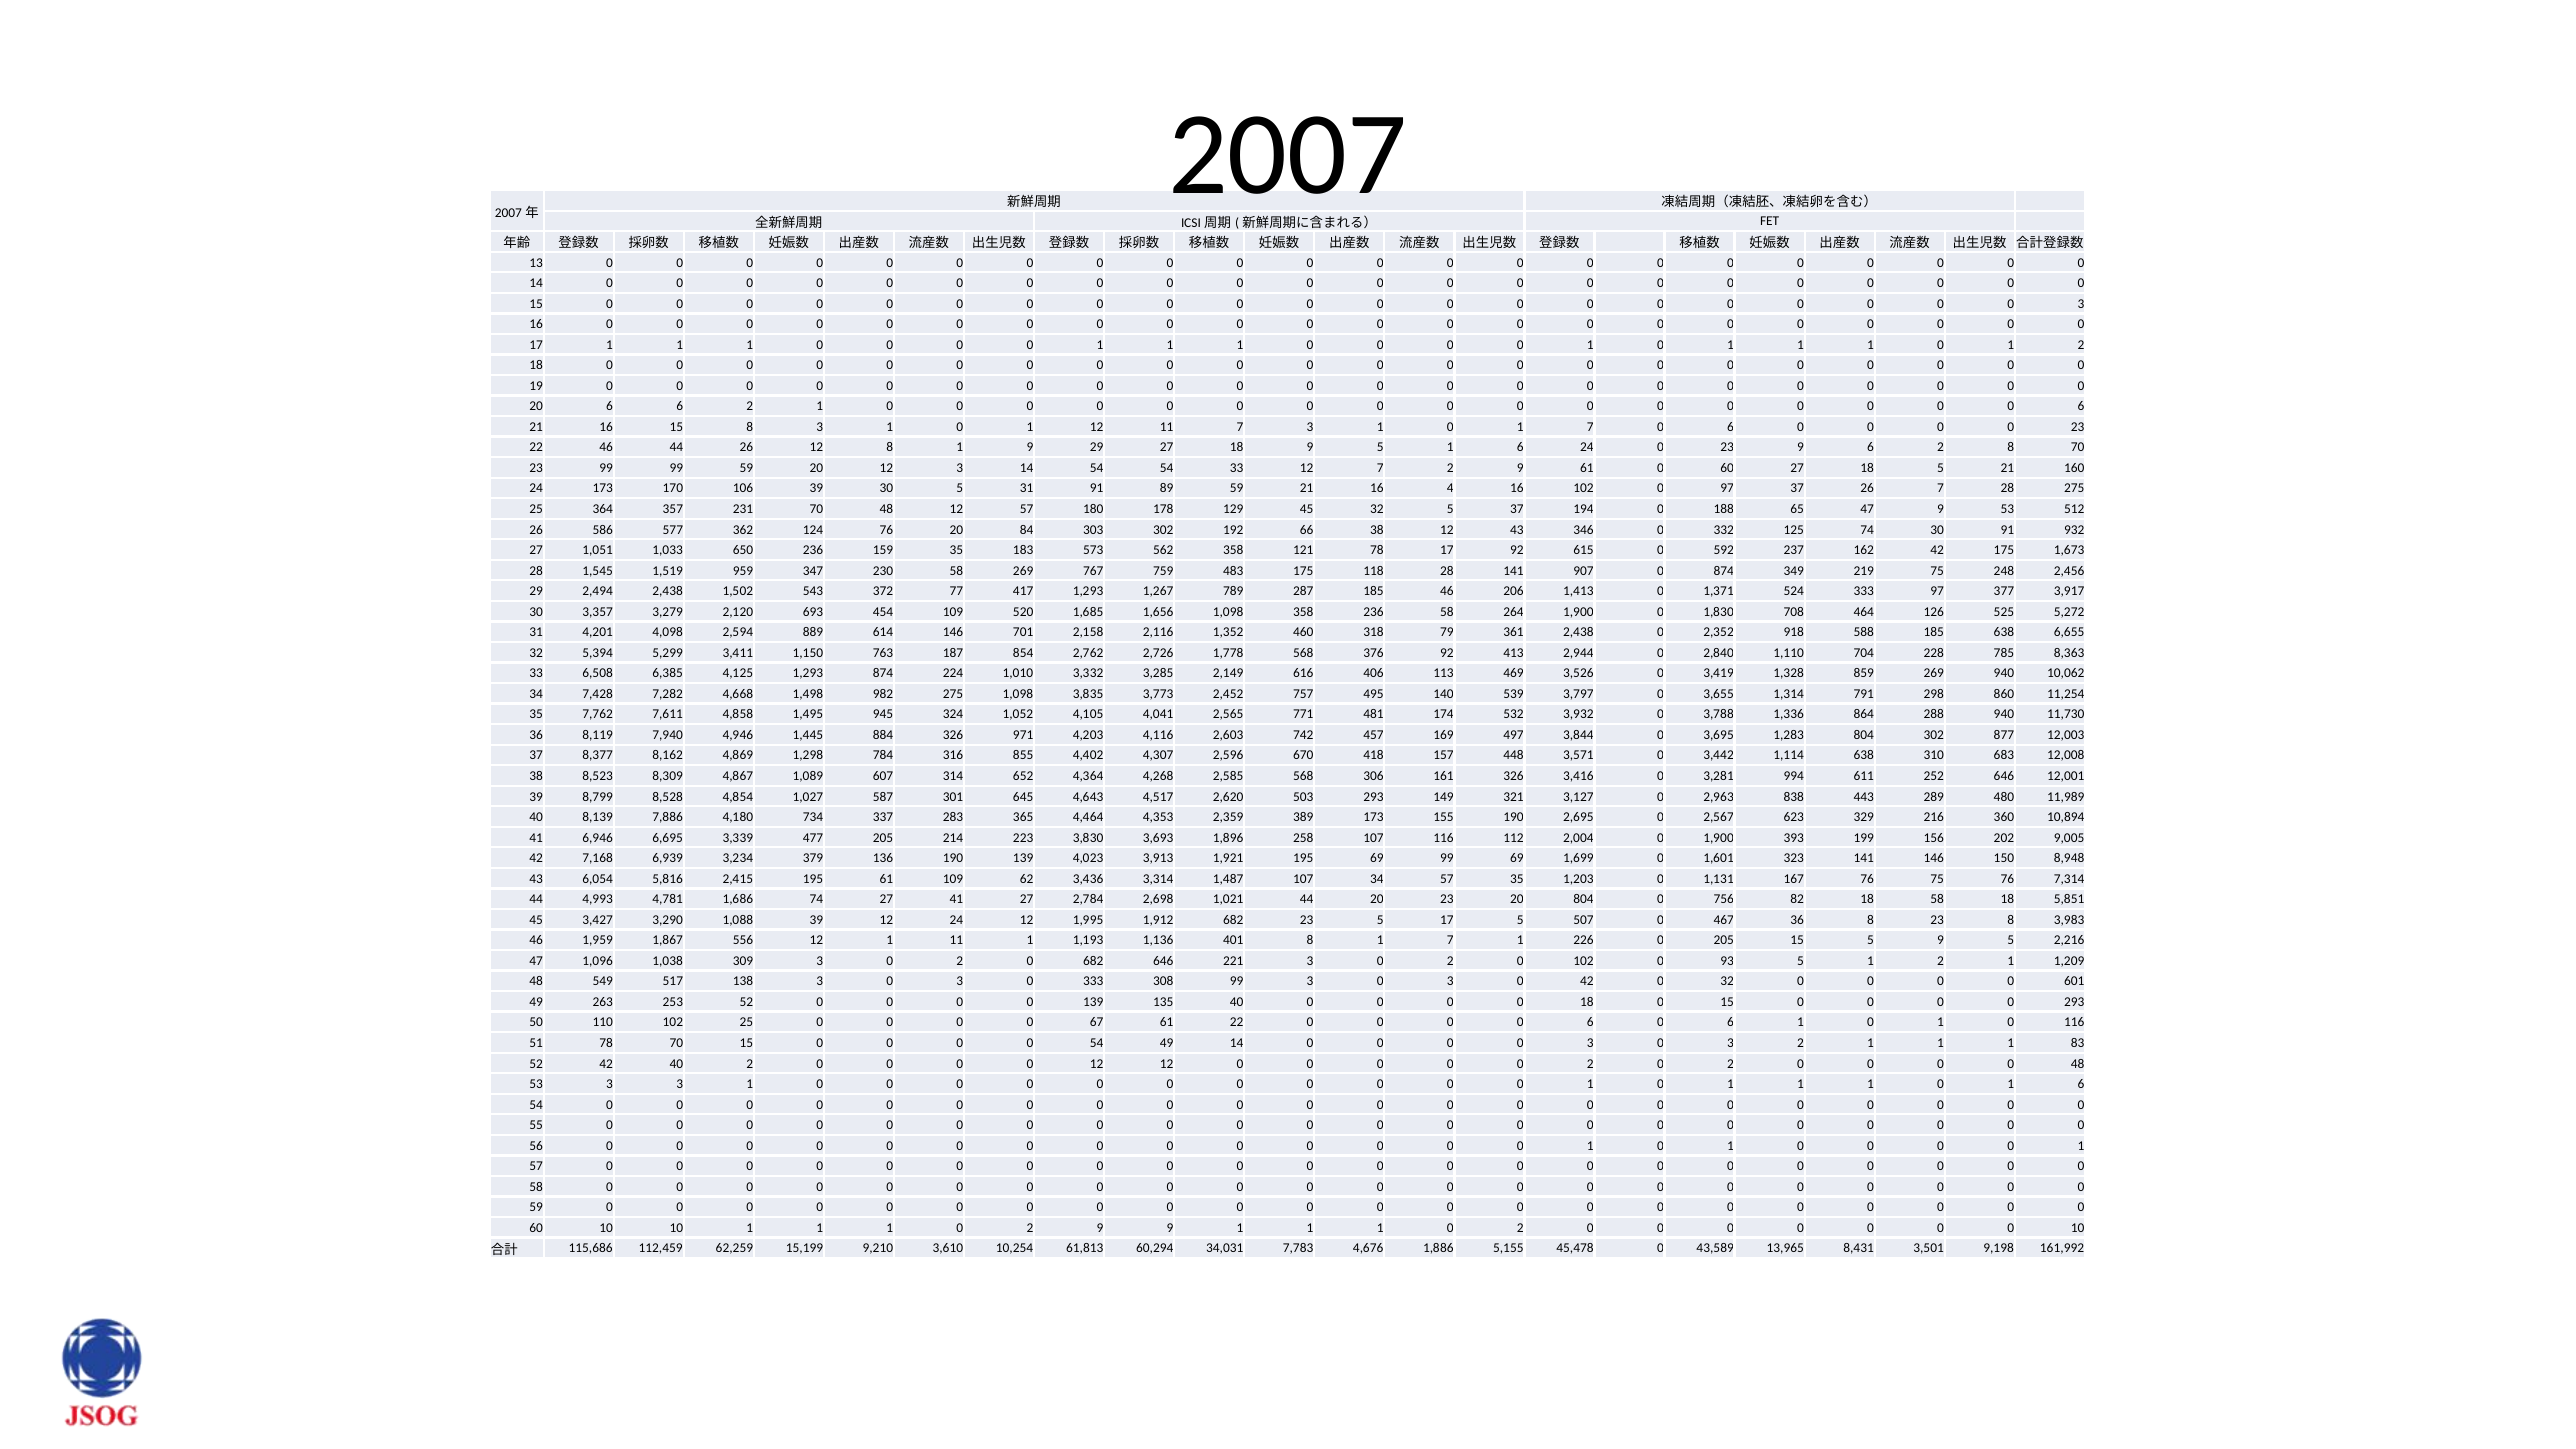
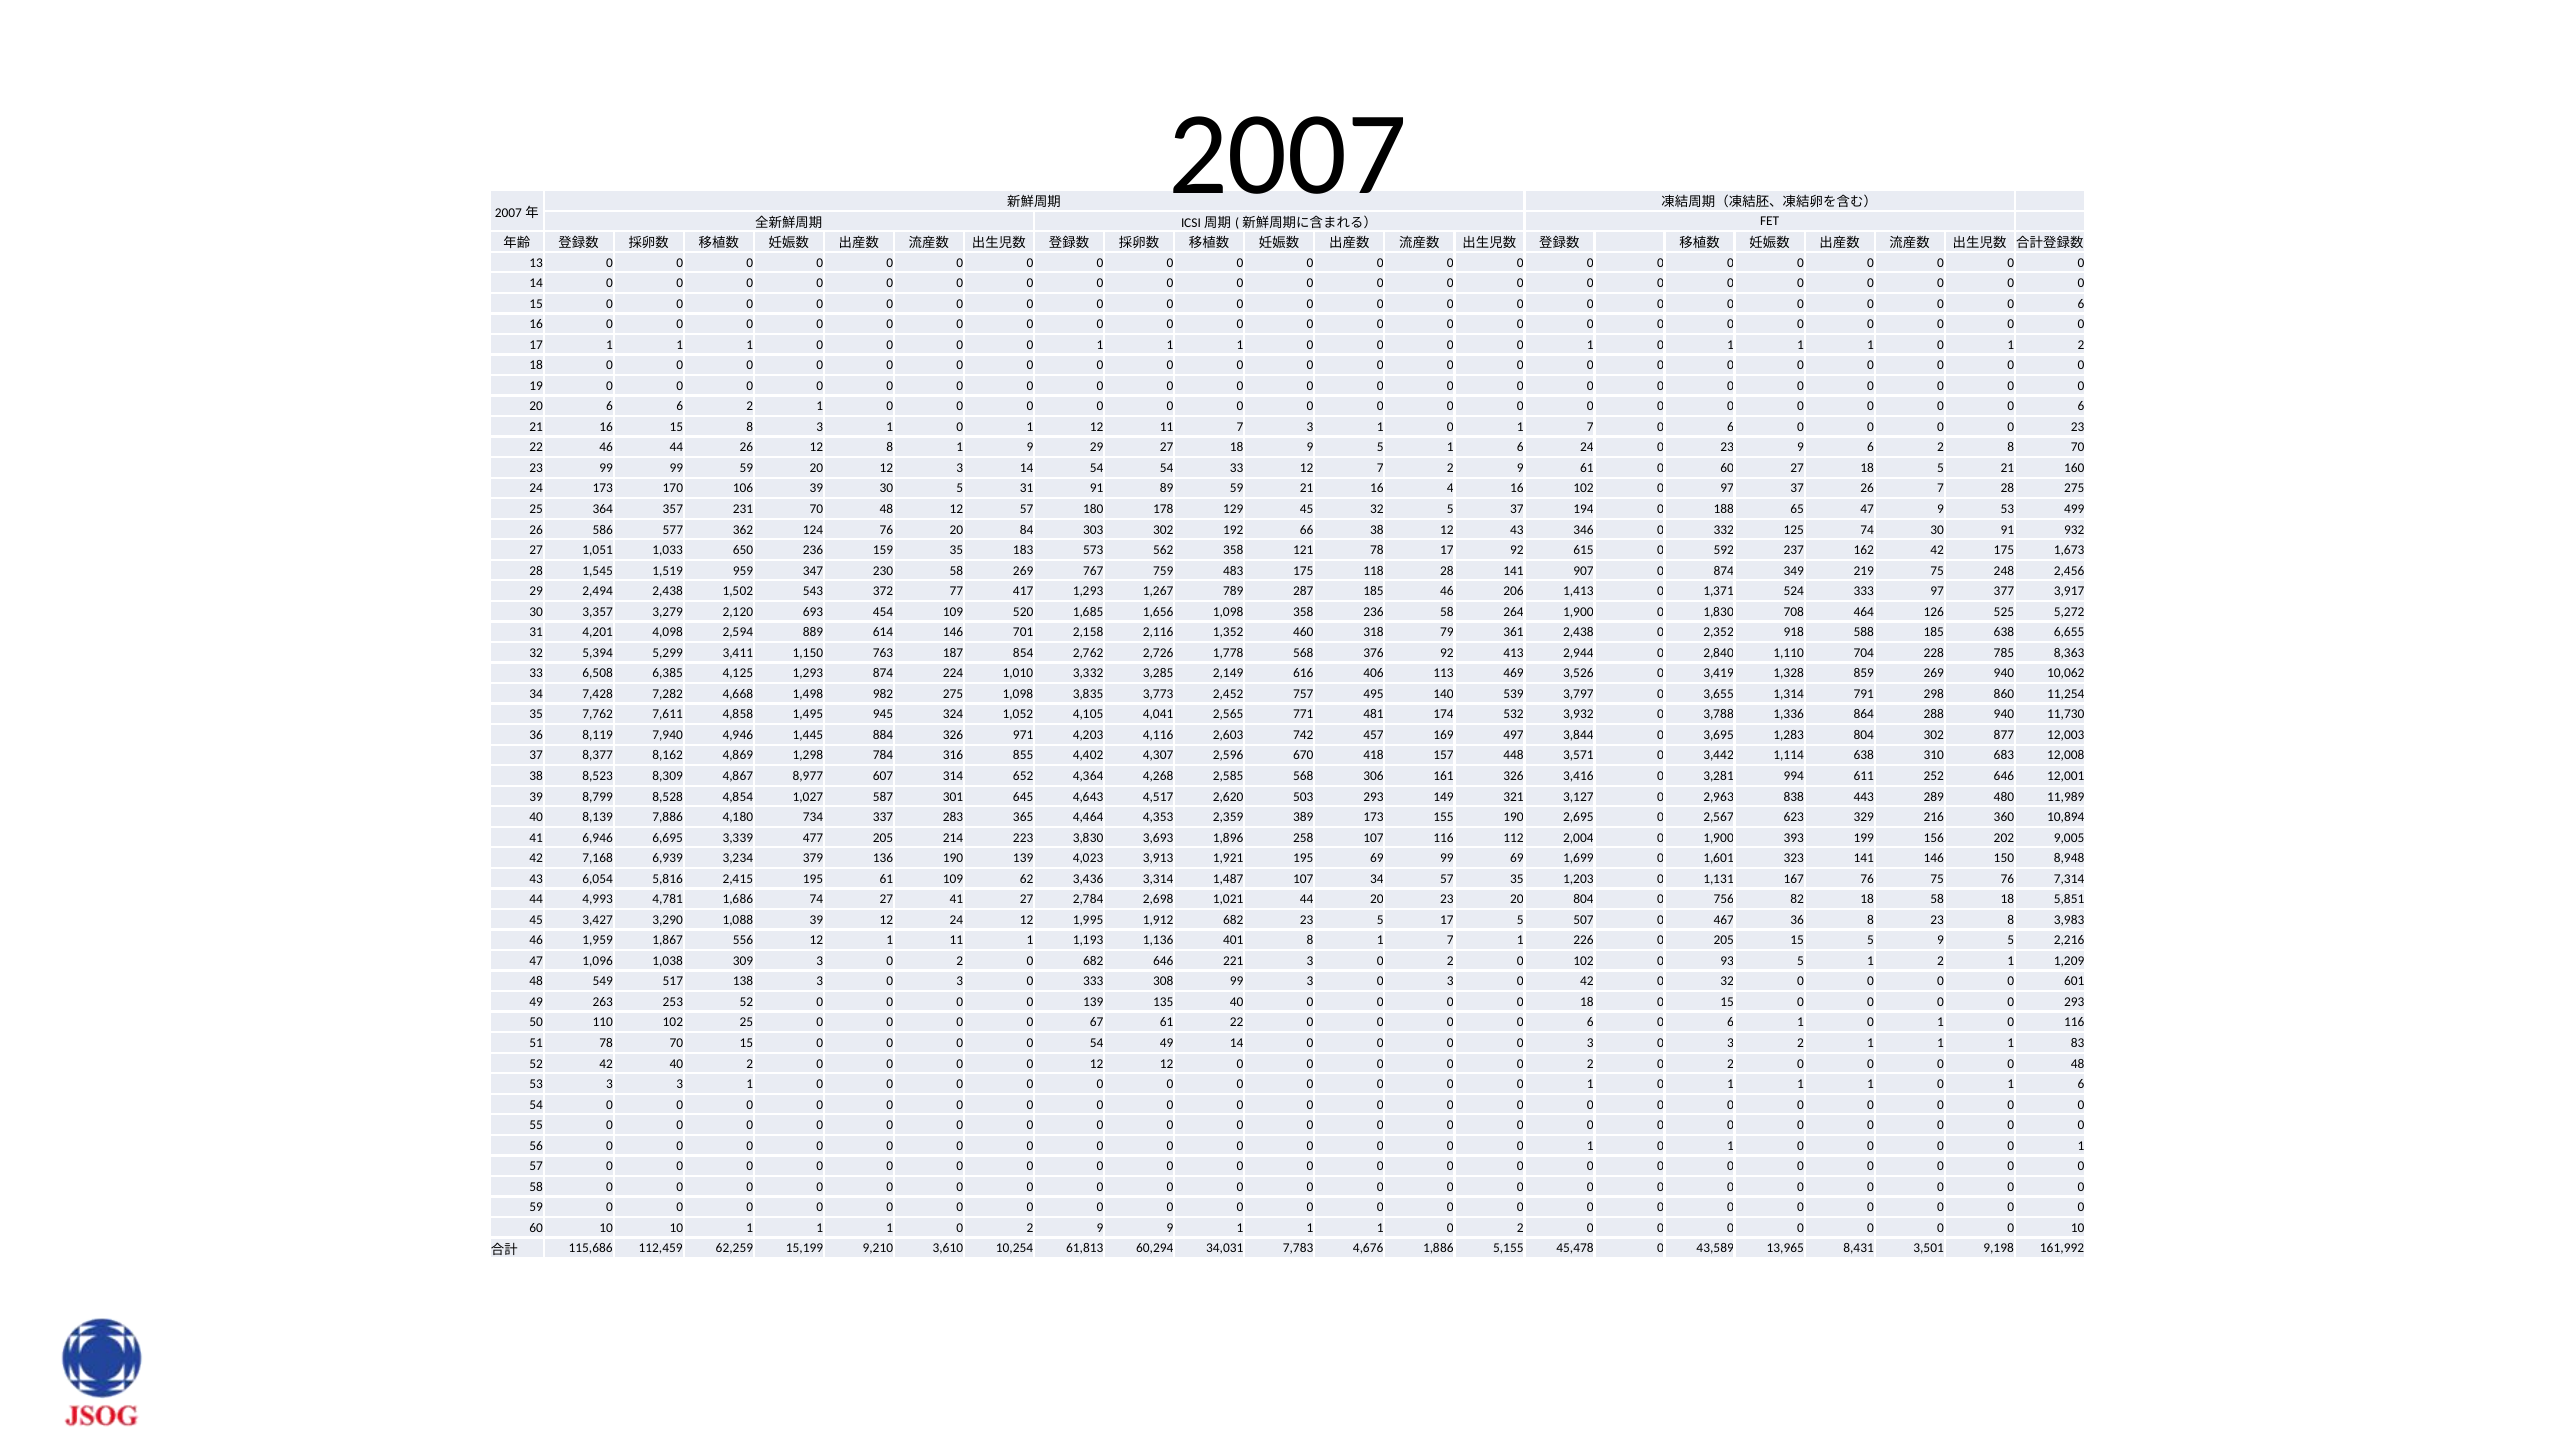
3 at (2081, 304): 3 -> 6
512: 512 -> 499
1,089: 1,089 -> 8,977
